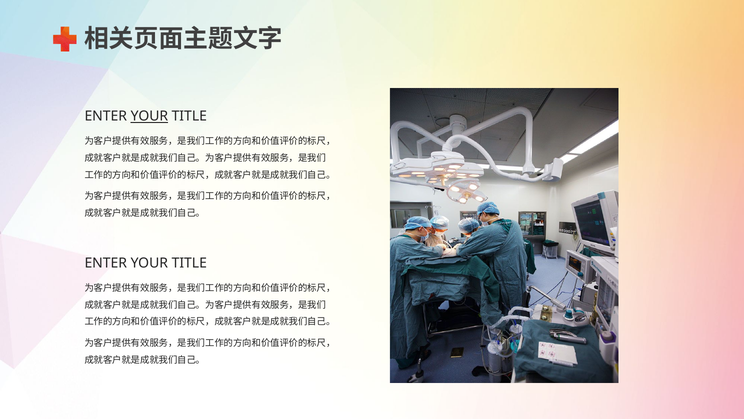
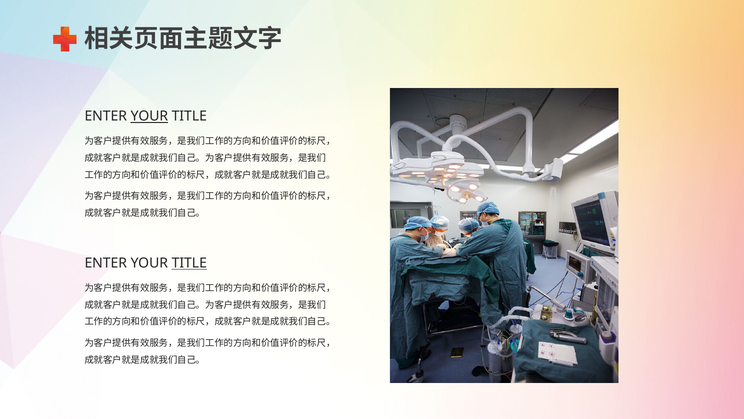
TITLE at (189, 263) underline: none -> present
